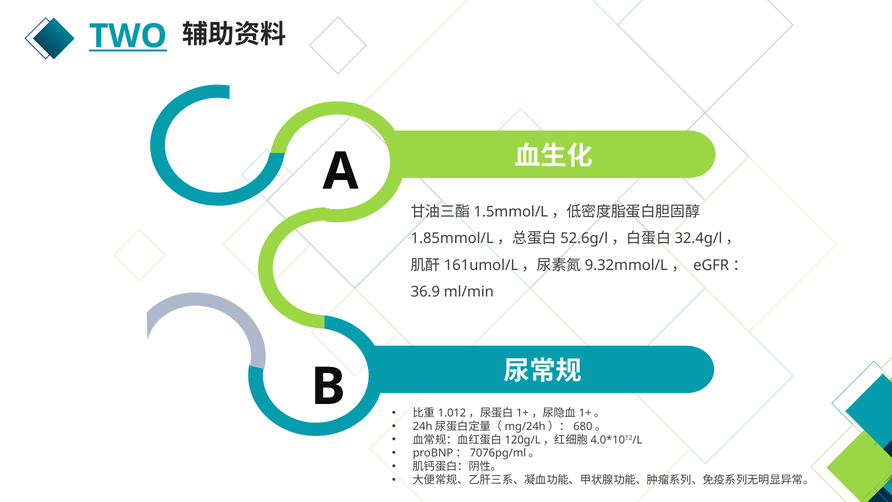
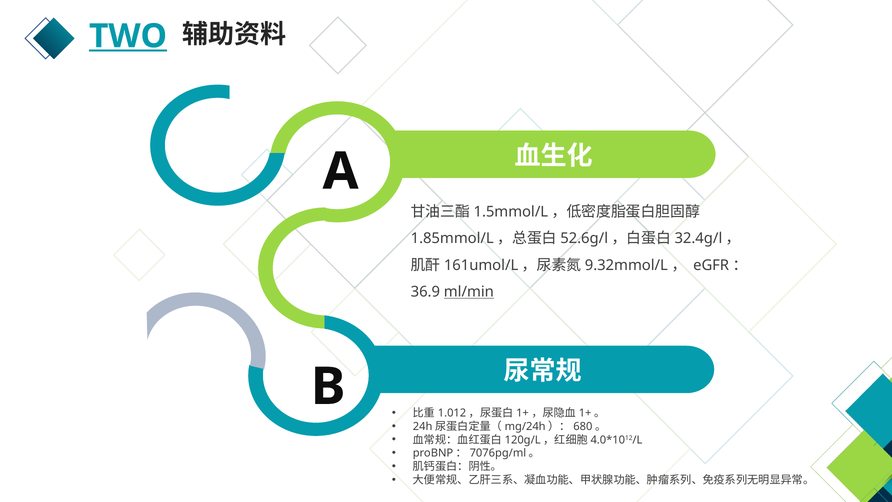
ml/min underline: none -> present
